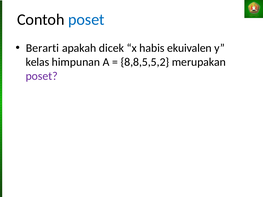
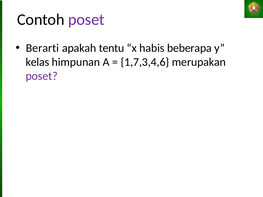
poset at (86, 20) colour: blue -> purple
dicek: dicek -> tentu
ekuivalen: ekuivalen -> beberapa
8,8,5,5,2: 8,8,5,5,2 -> 1,7,3,4,6
